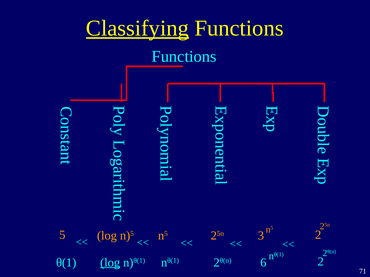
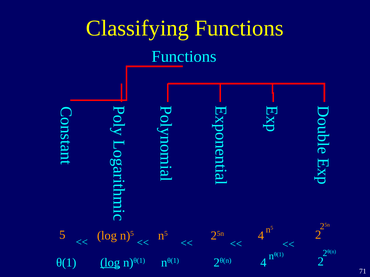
Classifying underline: present -> none
5 3: 3 -> 4
θ(1 6: 6 -> 4
